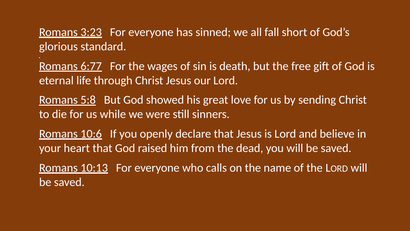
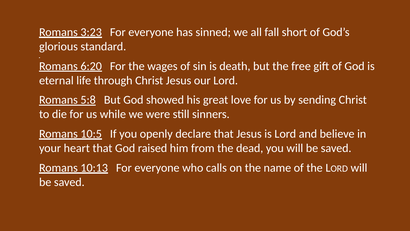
6:77: 6:77 -> 6:20
10:6: 10:6 -> 10:5
